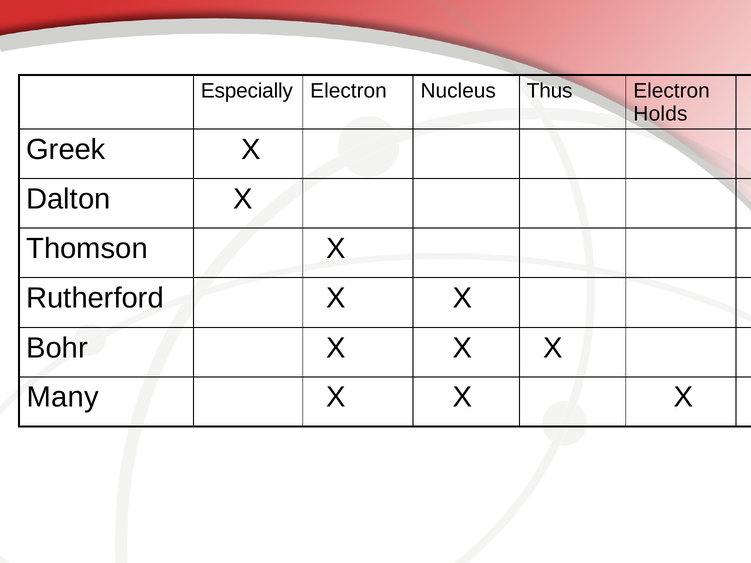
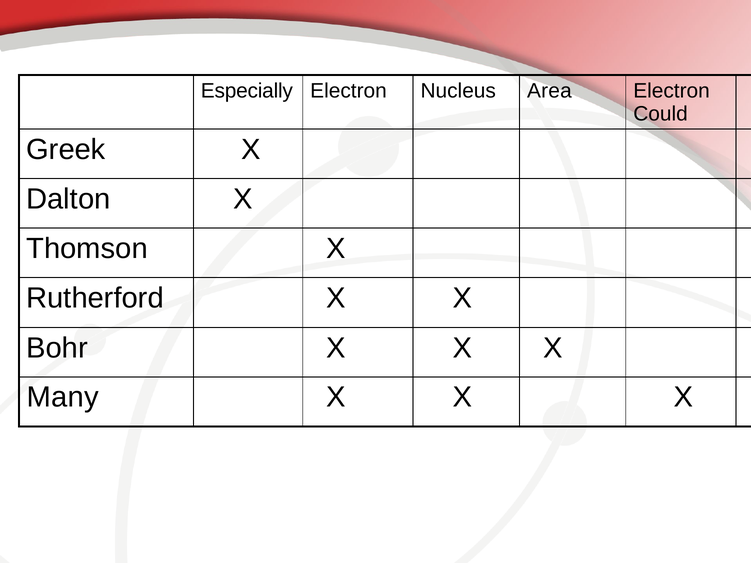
Thus: Thus -> Area
Holds: Holds -> Could
